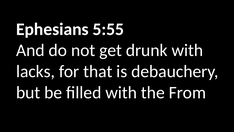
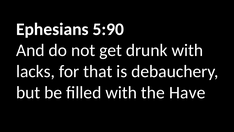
5:55: 5:55 -> 5:90
From: From -> Have
